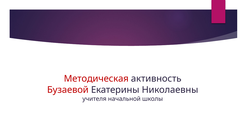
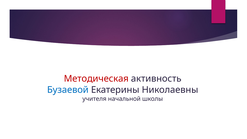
Бузаевой colour: red -> blue
